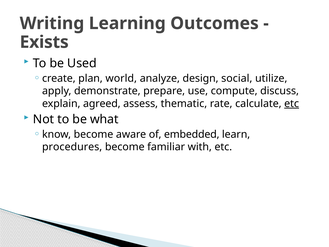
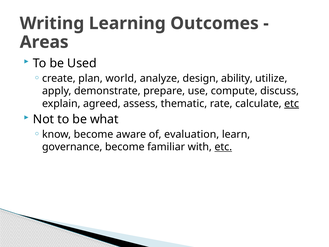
Exists: Exists -> Areas
social: social -> ability
embedded: embedded -> evaluation
procedures: procedures -> governance
etc at (223, 147) underline: none -> present
